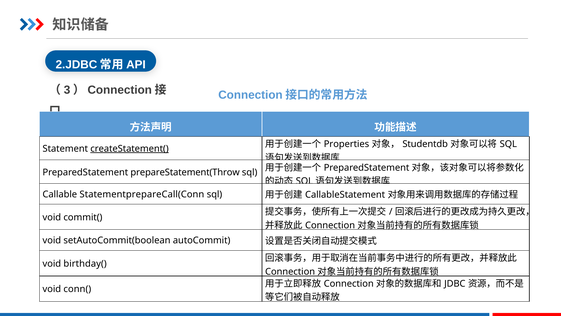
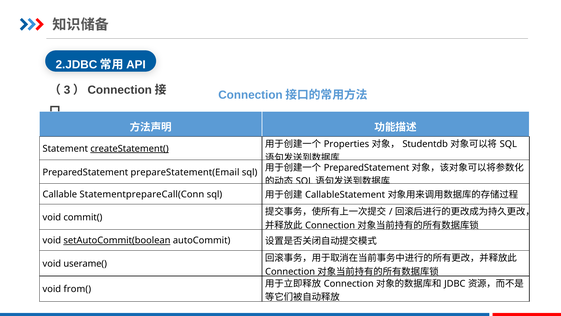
prepareStatement(Throw: prepareStatement(Throw -> prepareStatement(Email
setAutoCommit(boolean underline: none -> present
birthday(: birthday( -> userame(
conn(: conn( -> from(
